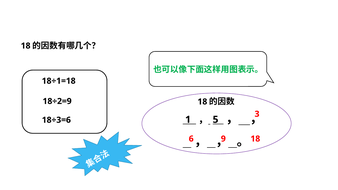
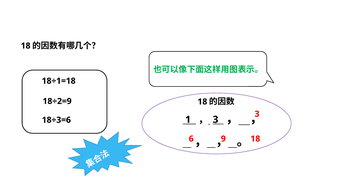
5 at (216, 120): 5 -> 3
